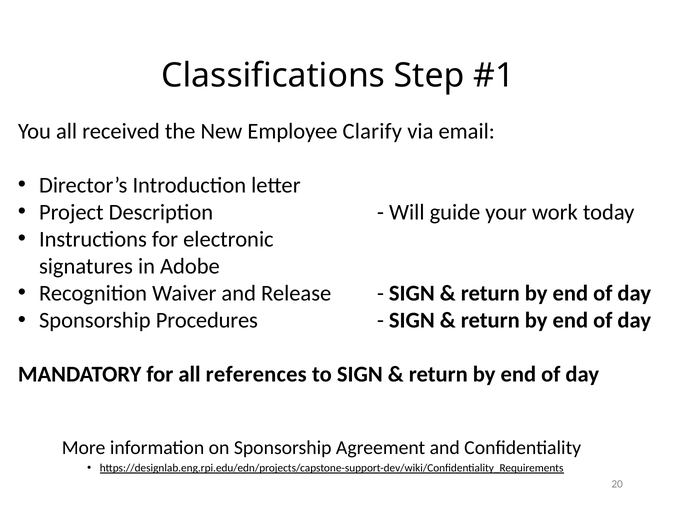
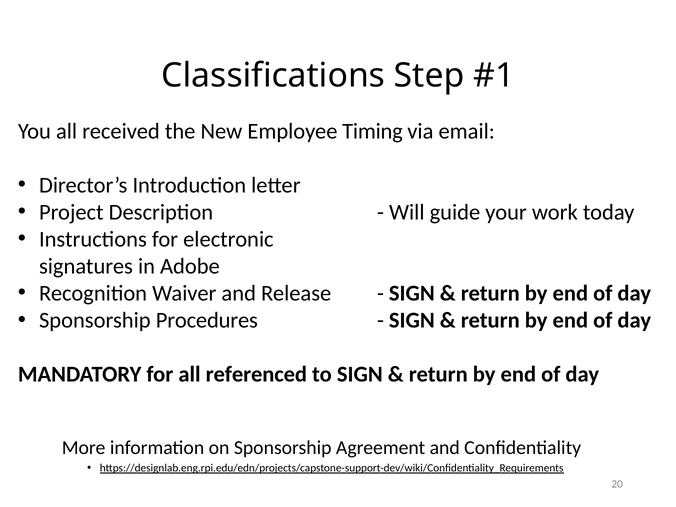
Clarify: Clarify -> Timing
references: references -> referenced
